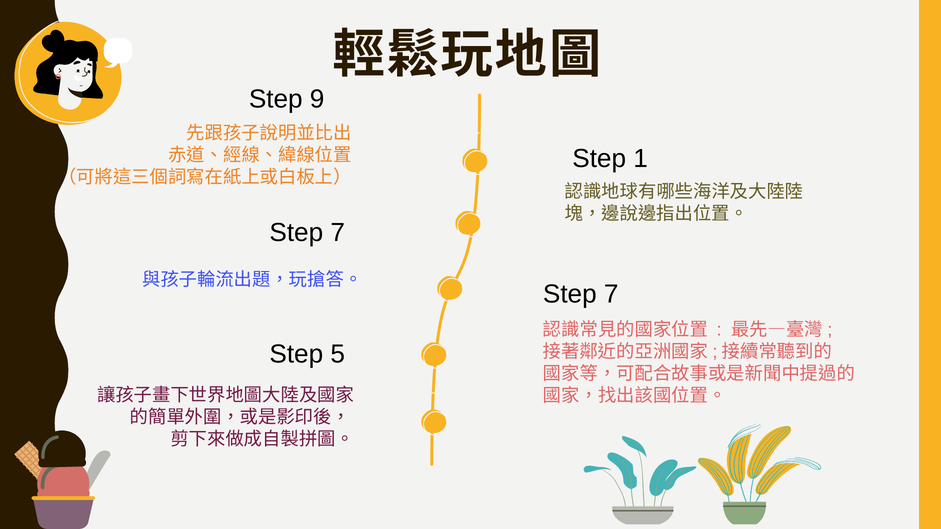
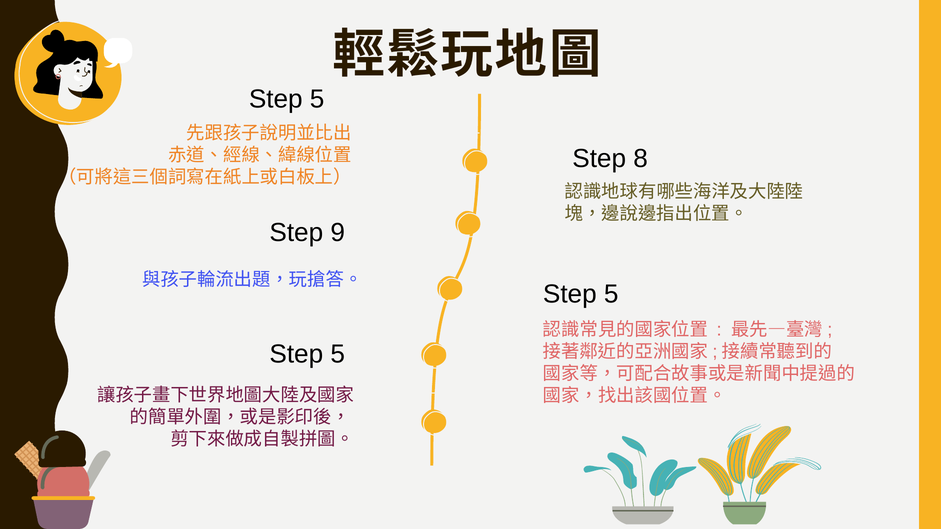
9 at (317, 99): 9 -> 5
1: 1 -> 8
7 at (338, 233): 7 -> 9
7 at (611, 294): 7 -> 5
